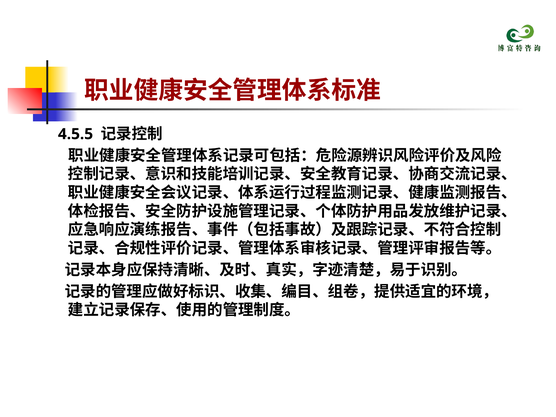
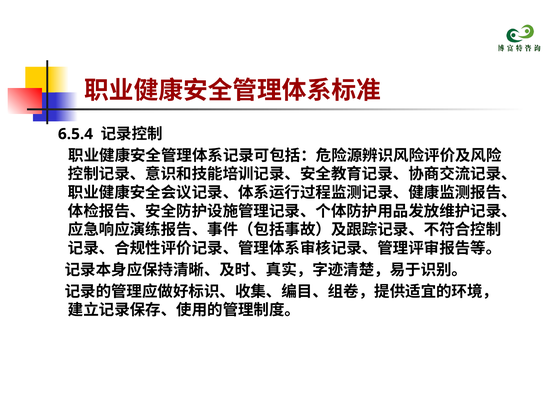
4.5.5: 4.5.5 -> 6.5.4
